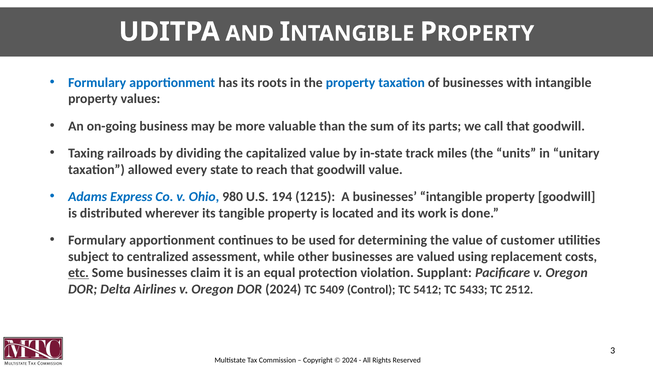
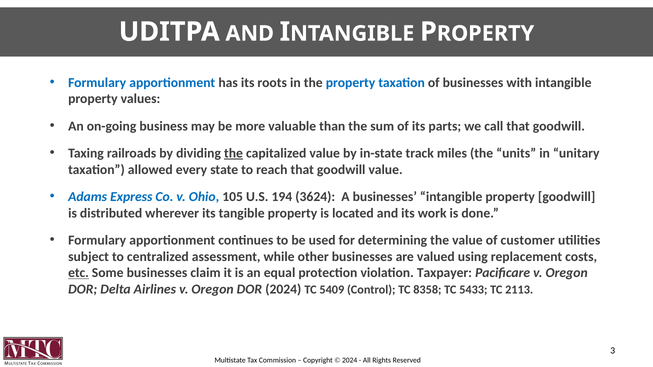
the at (234, 153) underline: none -> present
980: 980 -> 105
1215: 1215 -> 3624
Supplant: Supplant -> Taxpayer
5412: 5412 -> 8358
2512: 2512 -> 2113
